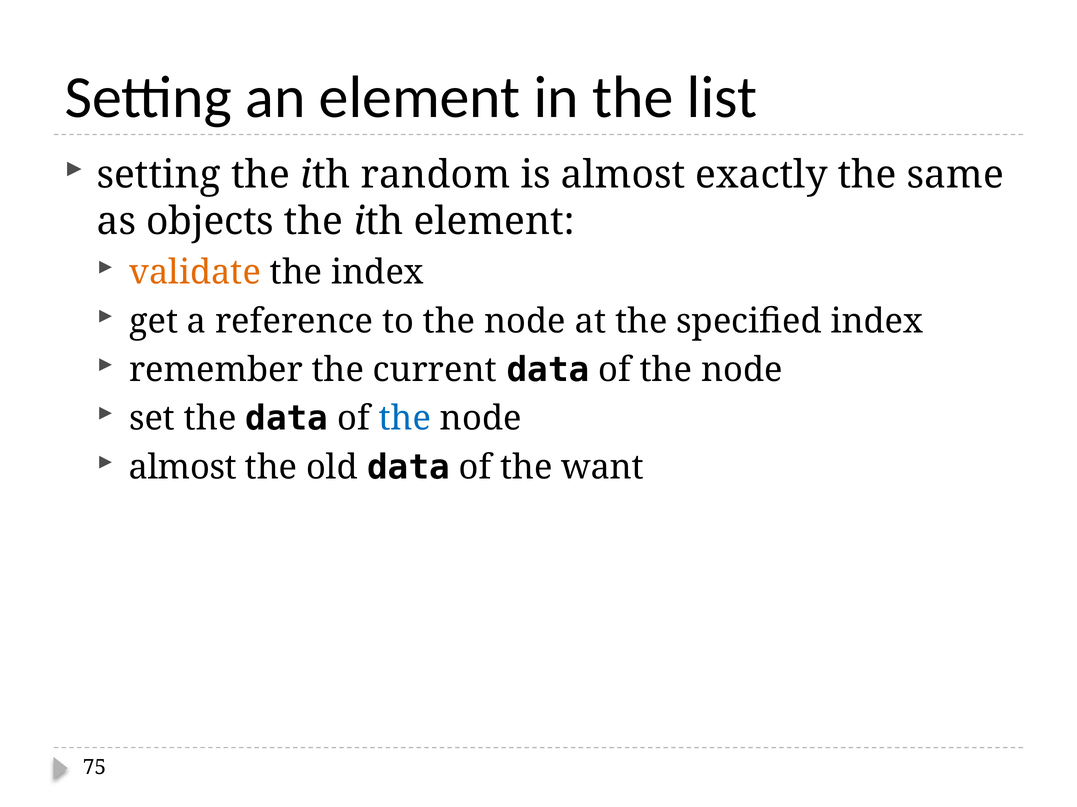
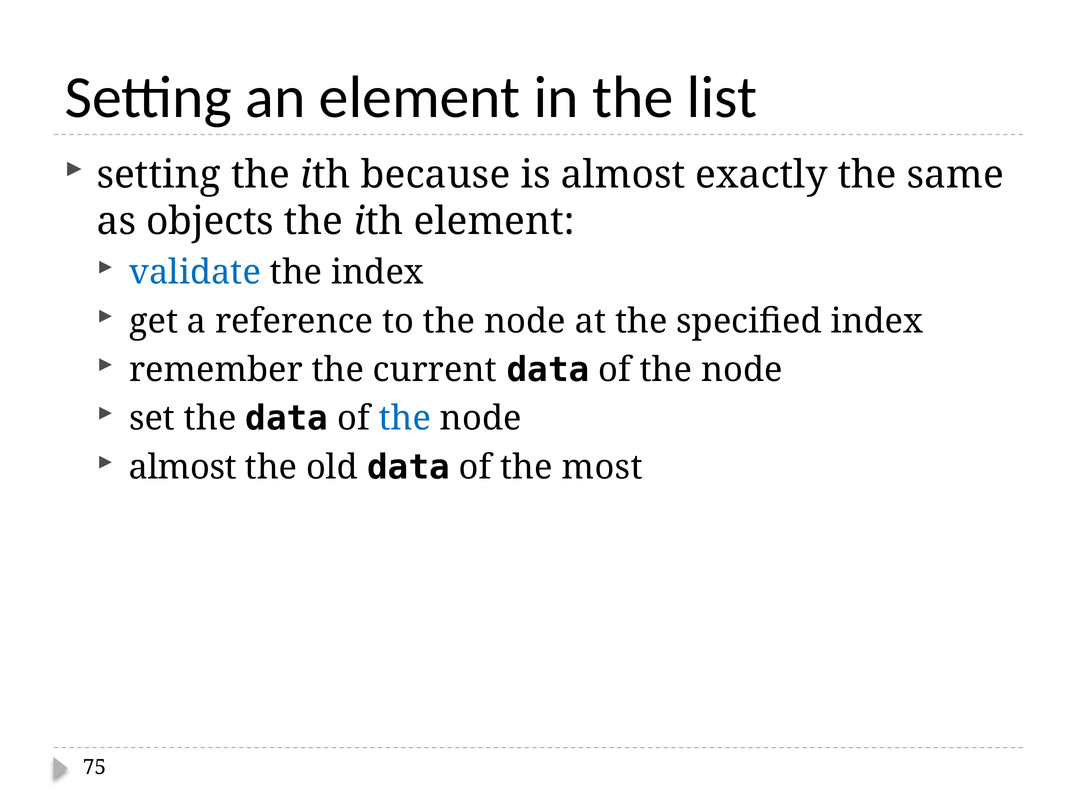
random: random -> because
validate colour: orange -> blue
want: want -> most
